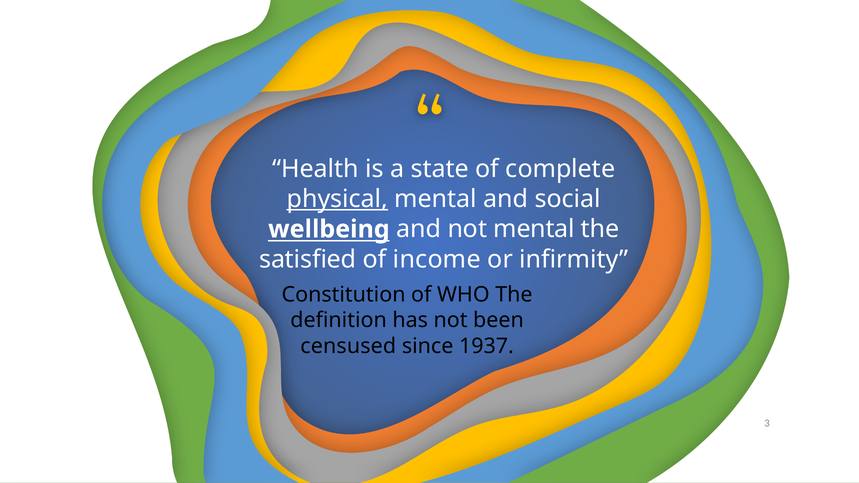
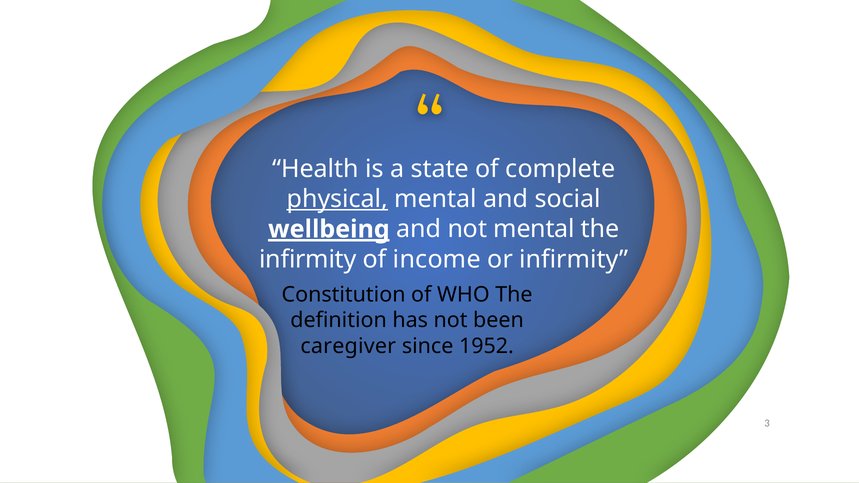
wellbeing underline: none -> present
satisfied at (308, 259): satisfied -> infirmity
censused: censused -> caregiver
1937: 1937 -> 1952
